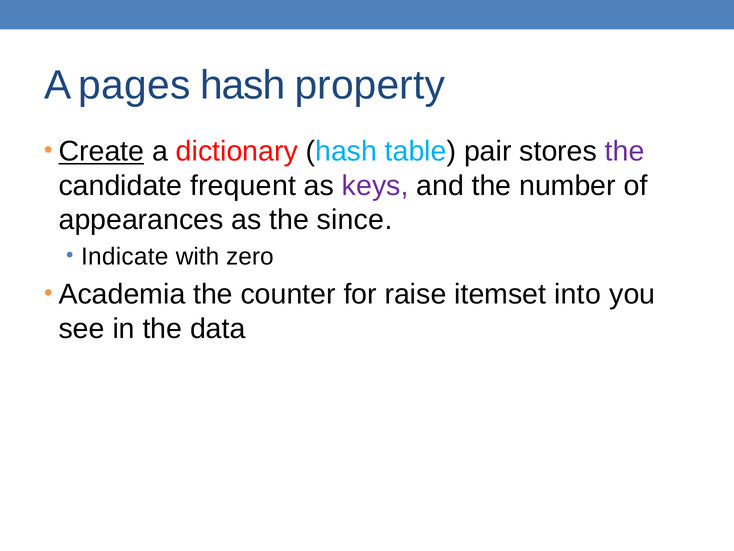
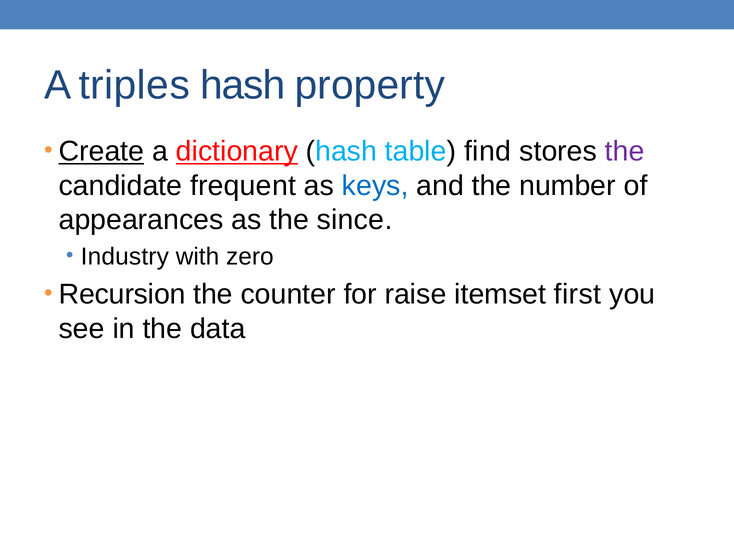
pages: pages -> triples
dictionary underline: none -> present
pair: pair -> find
keys colour: purple -> blue
Indicate: Indicate -> Industry
Academia: Academia -> Recursion
into: into -> first
